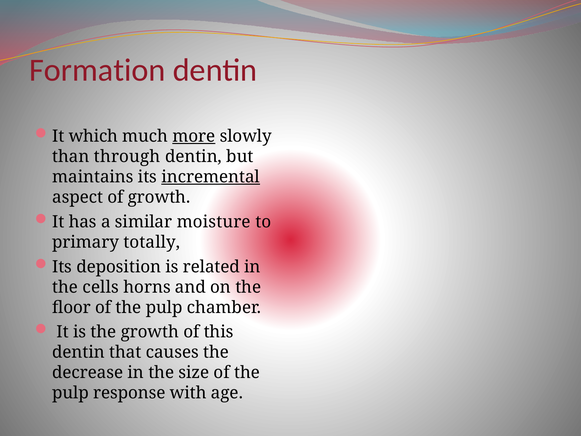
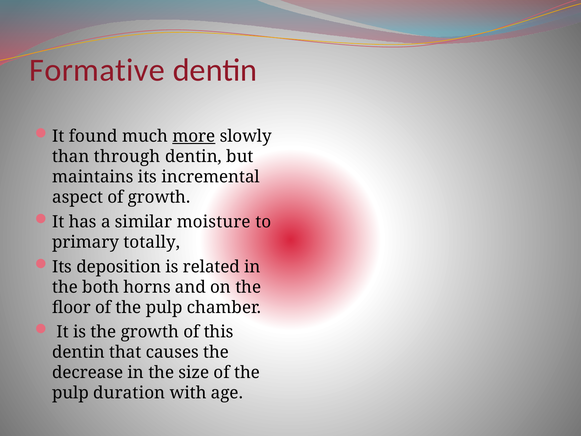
Formation: Formation -> Formative
which: which -> found
incremental underline: present -> none
cells: cells -> both
response: response -> duration
